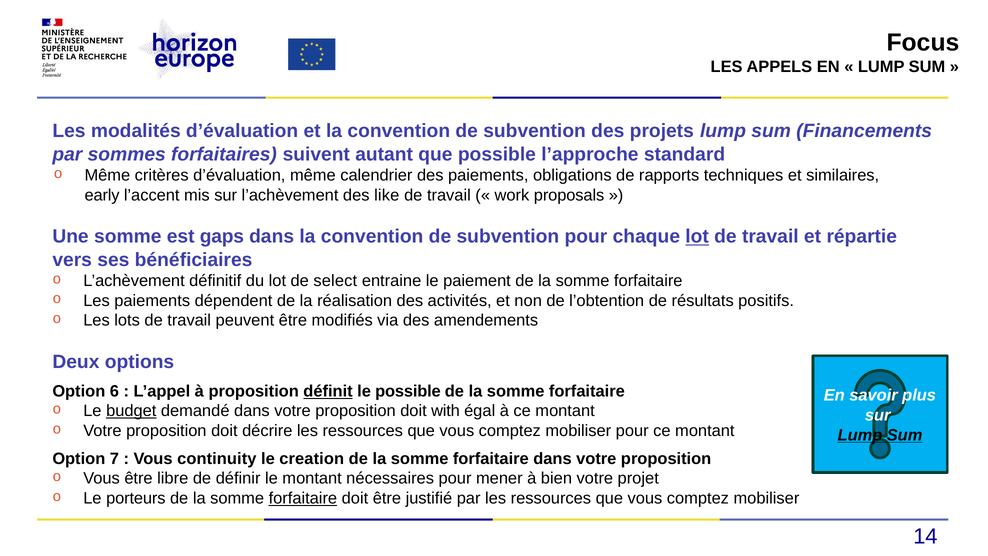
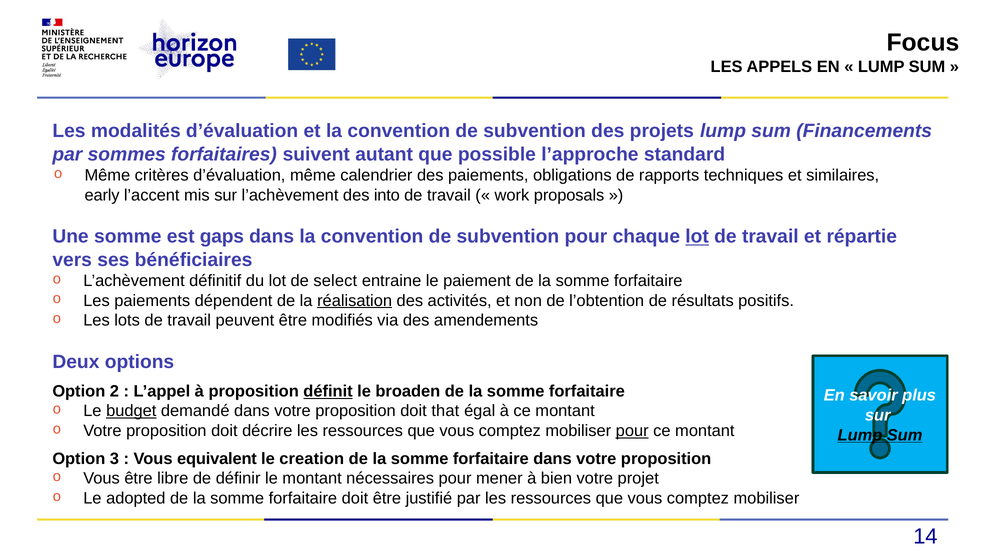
like: like -> into
réalisation underline: none -> present
6: 6 -> 2
le possible: possible -> broaden
with: with -> that
pour at (632, 431) underline: none -> present
7: 7 -> 3
continuity: continuity -> equivalent
porteurs: porteurs -> adopted
forfaitaire at (303, 498) underline: present -> none
